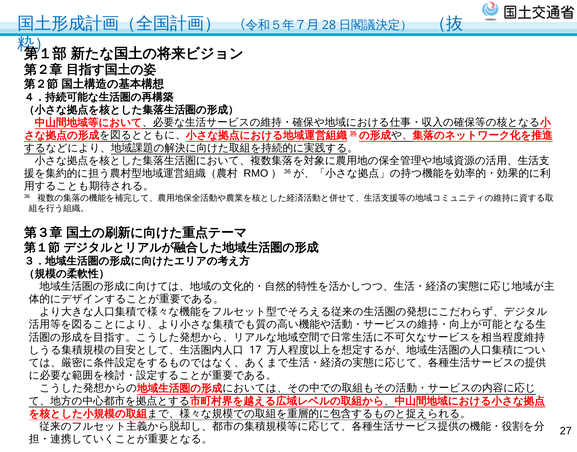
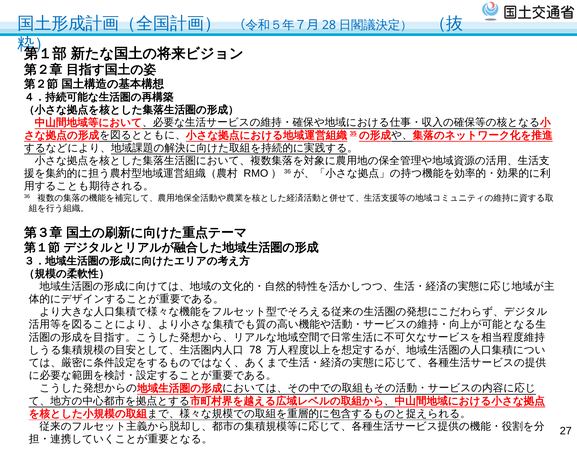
17: 17 -> 78
